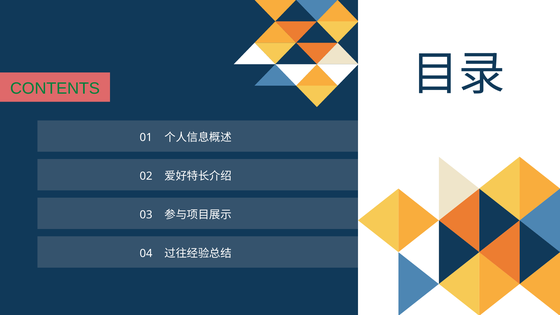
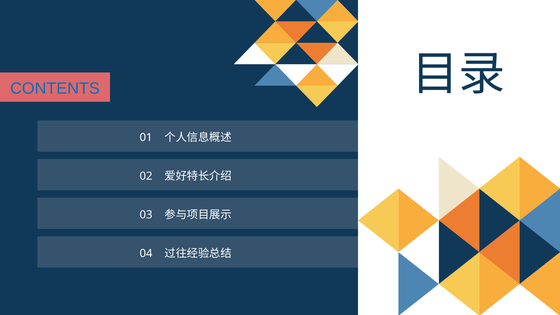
CONTENTS colour: green -> blue
